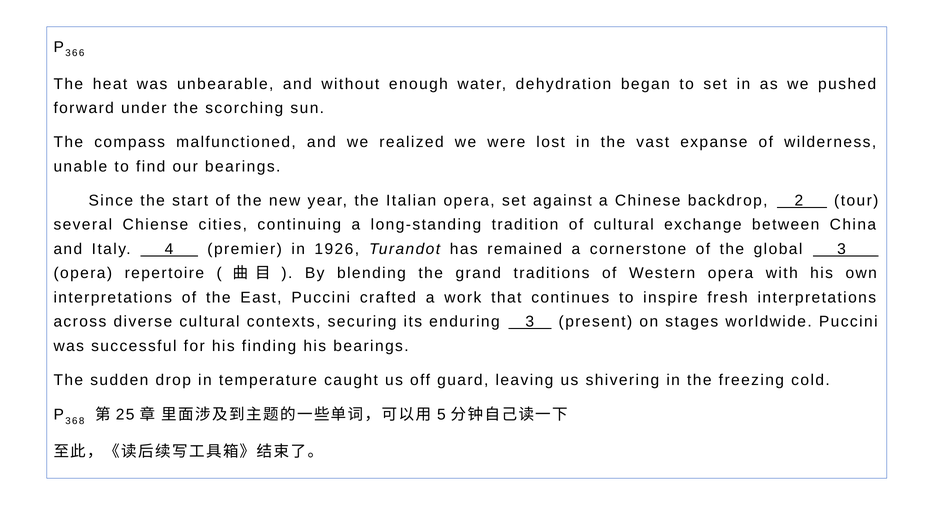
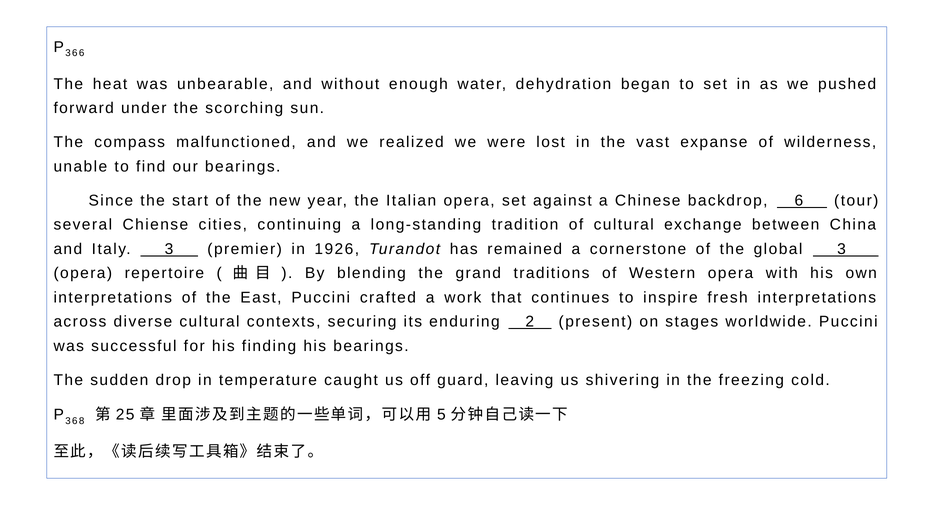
2: 2 -> 6
Italy 4: 4 -> 3
enduring 3: 3 -> 2
